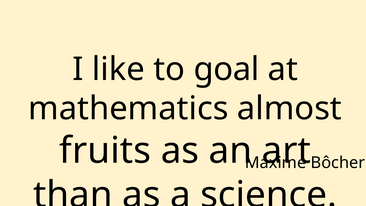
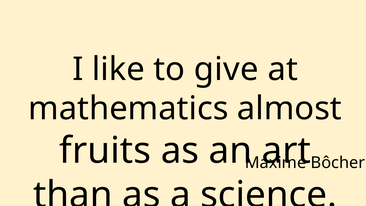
goal: goal -> give
